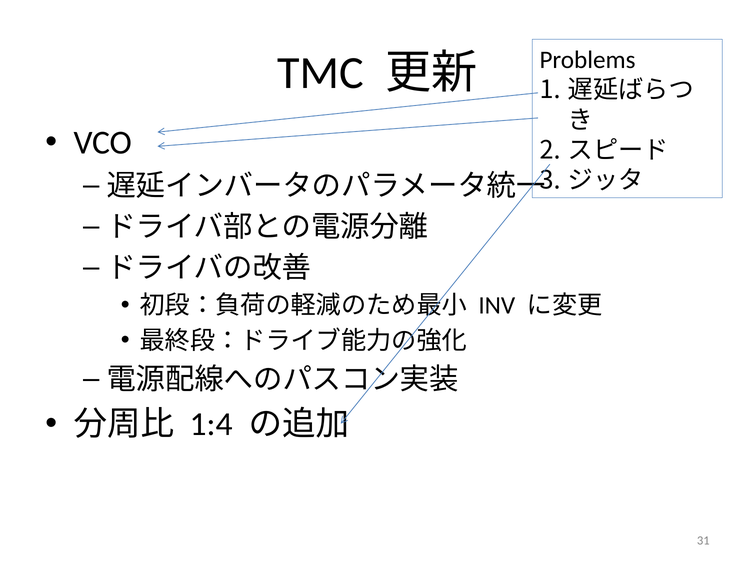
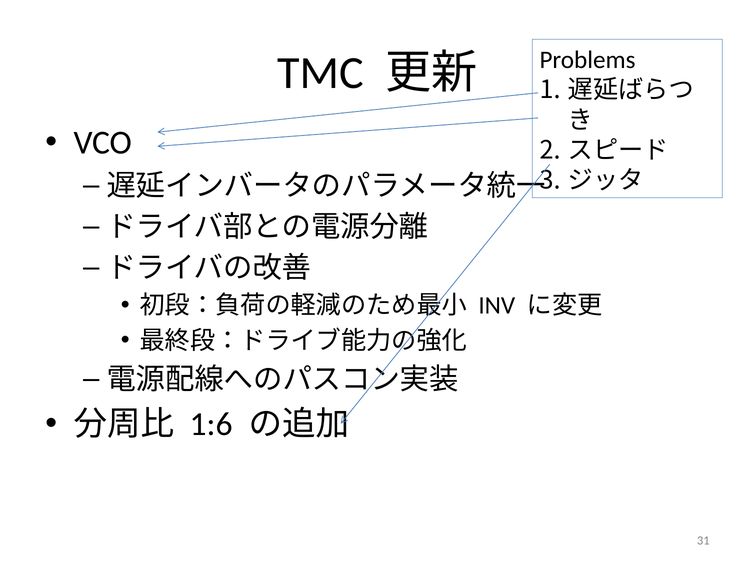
1:4: 1:4 -> 1:6
